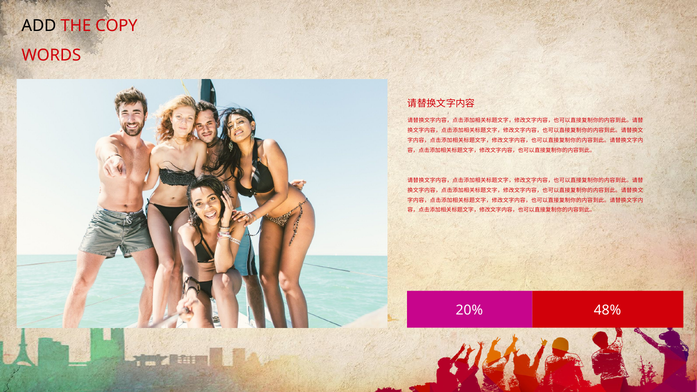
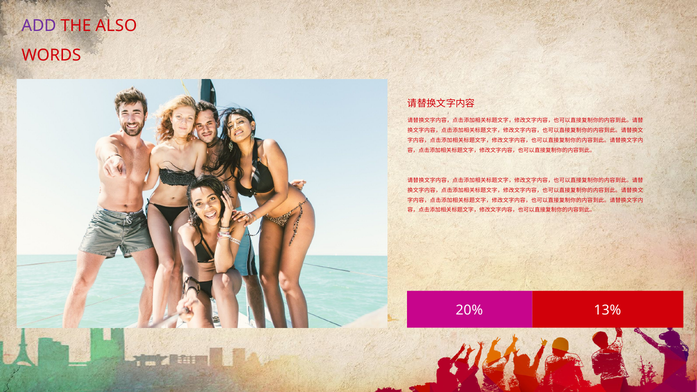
ADD colour: black -> purple
COPY: COPY -> ALSO
48%: 48% -> 13%
